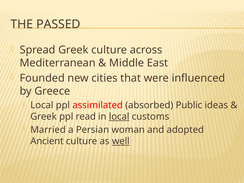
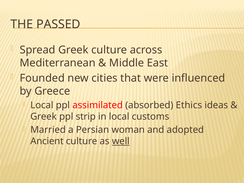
Public: Public -> Ethics
read: read -> strip
local at (119, 117) underline: present -> none
